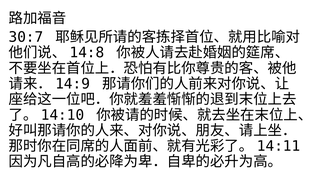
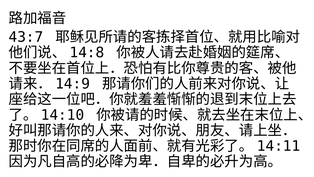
30:7: 30:7 -> 43:7
